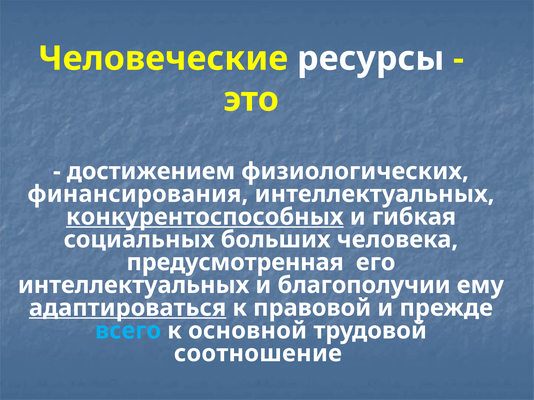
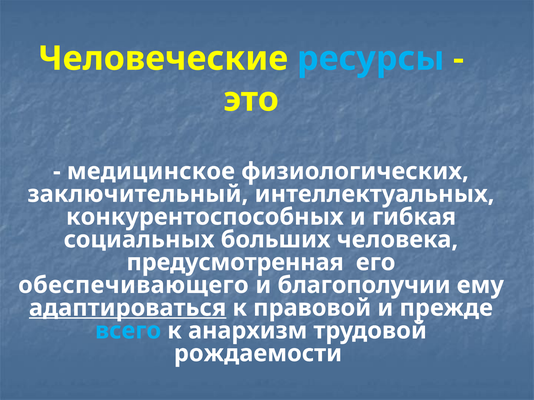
ресурсы colour: white -> light blue
достижением: достижением -> медицинское
финансирования: финансирования -> заключительный
конкурентоспособных underline: present -> none
интеллектуальных at (134, 285): интеллектуальных -> обеспечивающего
основной: основной -> анархизм
соотношение: соотношение -> рождаемости
